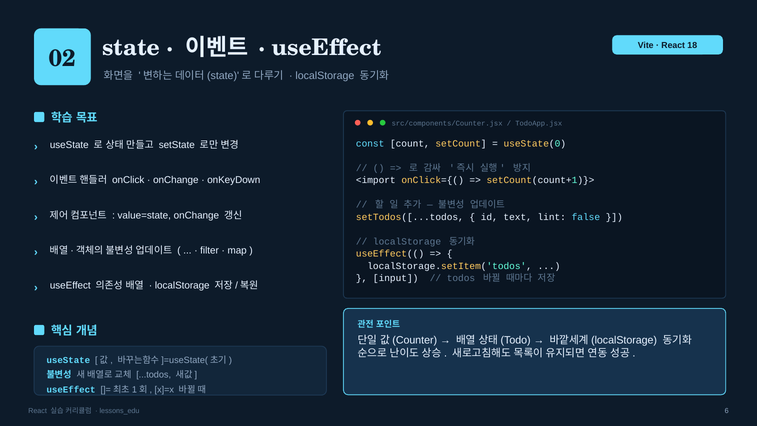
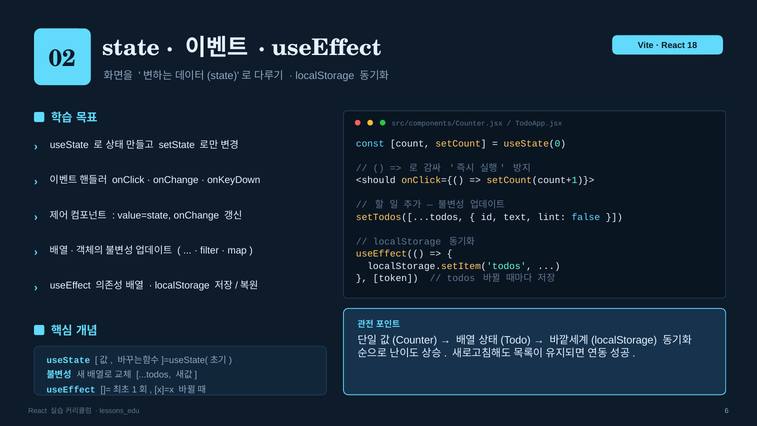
<import: <import -> <should
input: input -> token
